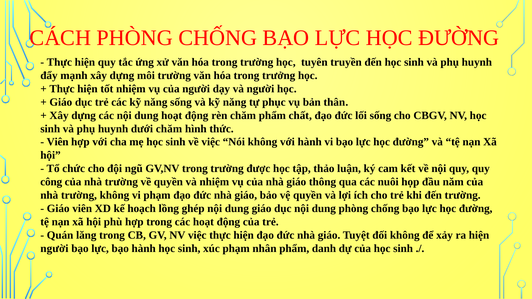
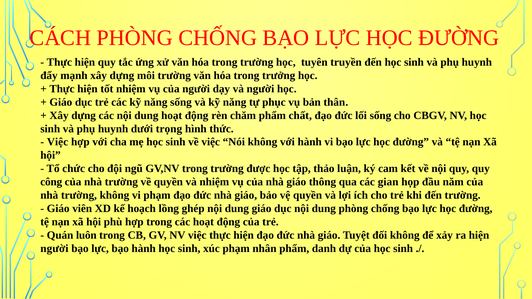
dưới chăm: chăm -> trọng
Viên at (58, 142): Viên -> Việc
nuôi: nuôi -> gian
lăng: lăng -> luôn
